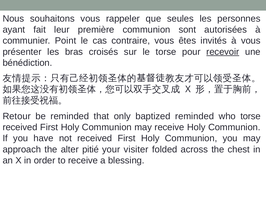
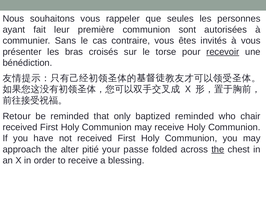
Point: Point -> Sans
who torse: torse -> chair
visiter: visiter -> passe
the at (218, 150) underline: none -> present
